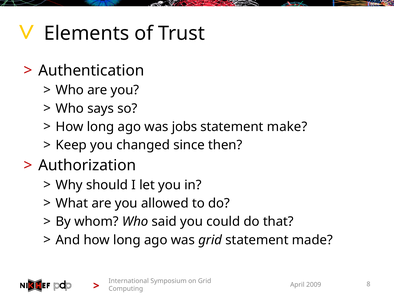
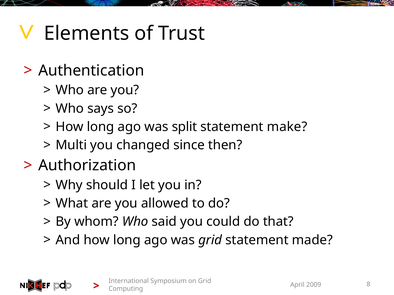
jobs: jobs -> split
Keep: Keep -> Multi
